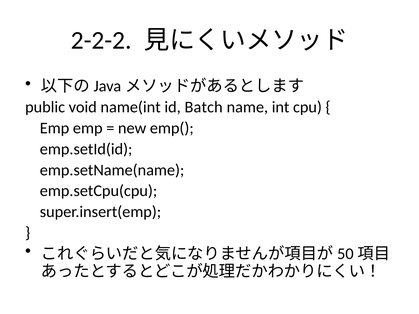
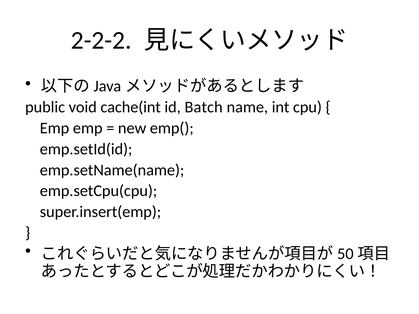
name(int: name(int -> cache(int
